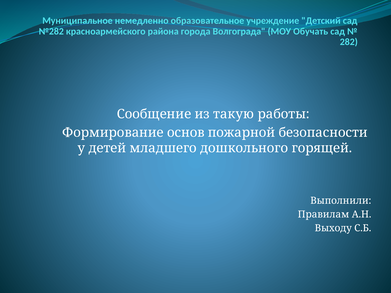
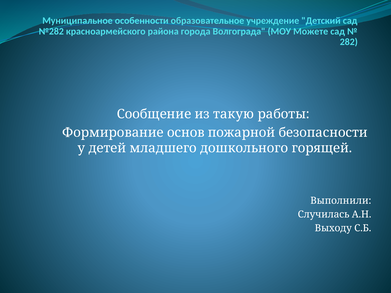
немедленно: немедленно -> особенности
Обучать: Обучать -> Можете
Правилам: Правилам -> Случилась
